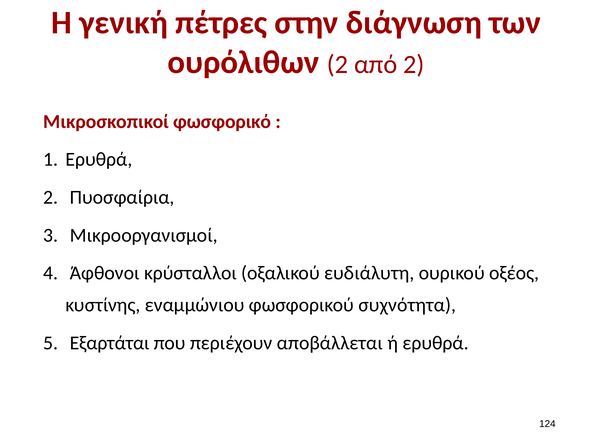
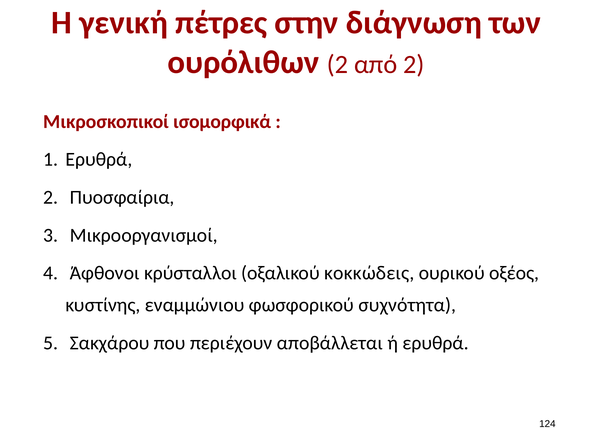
φωσφορικό: φωσφορικό -> ισομορφικά
ευδιάλυτη: ευδιάλυτη -> κοκκώδεις
Εξαρτάται: Εξαρτάται -> Σακχάρου
